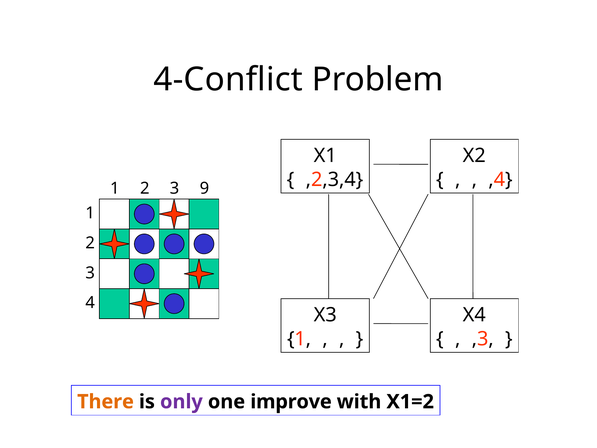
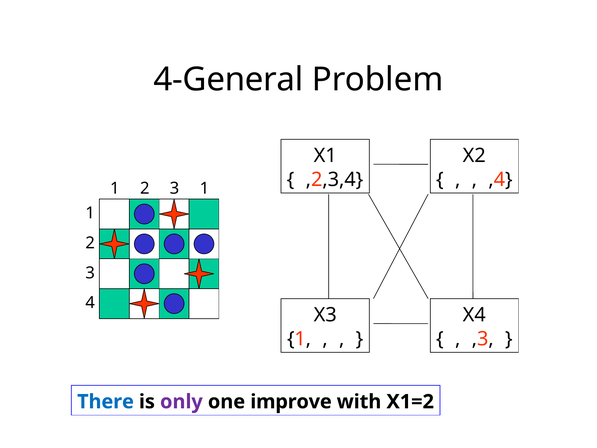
4-Conflict: 4-Conflict -> 4-General
2 9: 9 -> 1
There colour: orange -> blue
